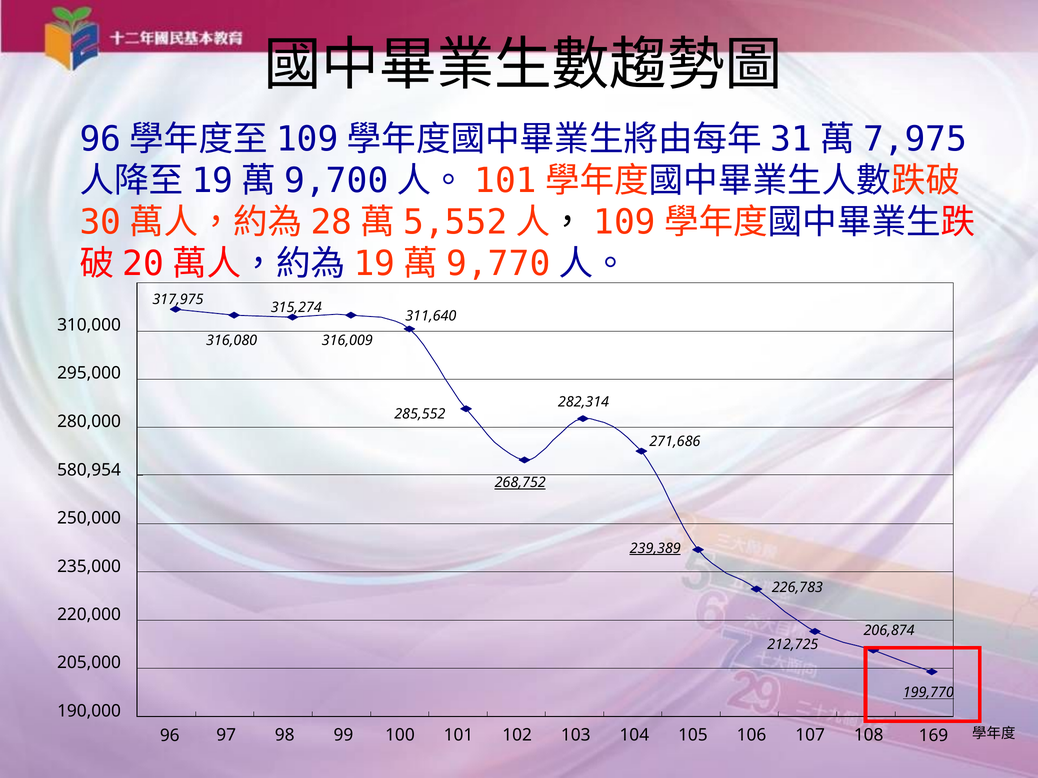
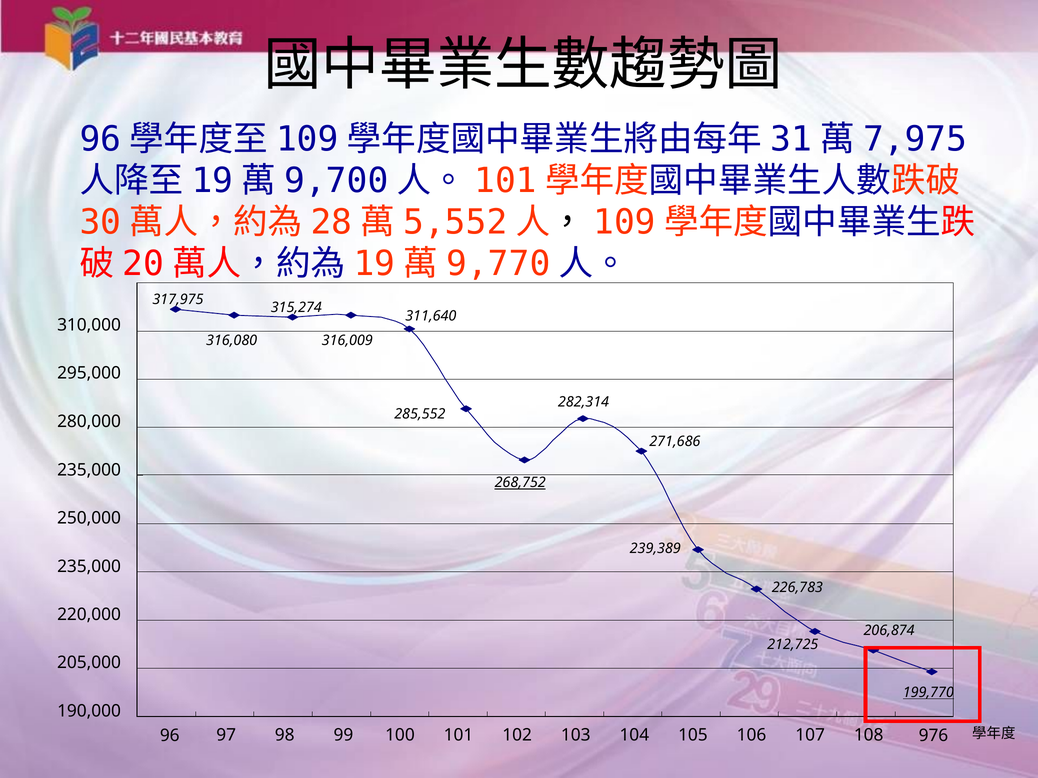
580,954 at (89, 470): 580,954 -> 235,000
239,389 underline: present -> none
169: 169 -> 976
